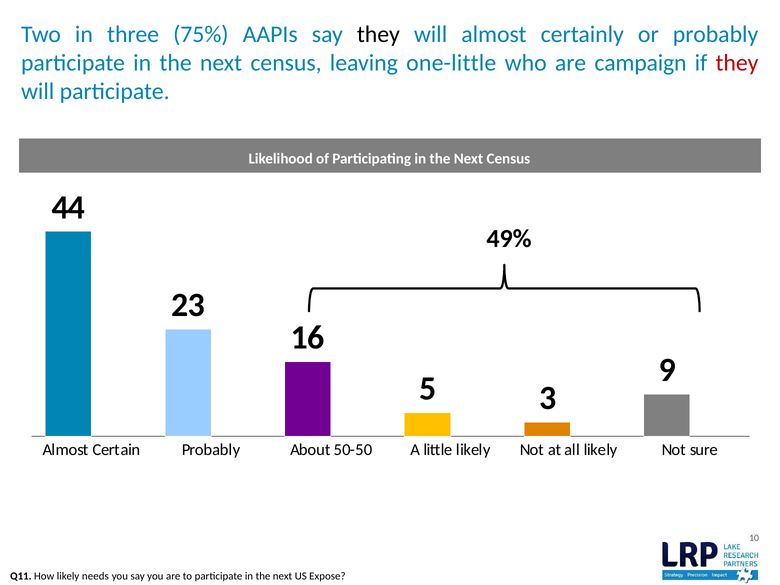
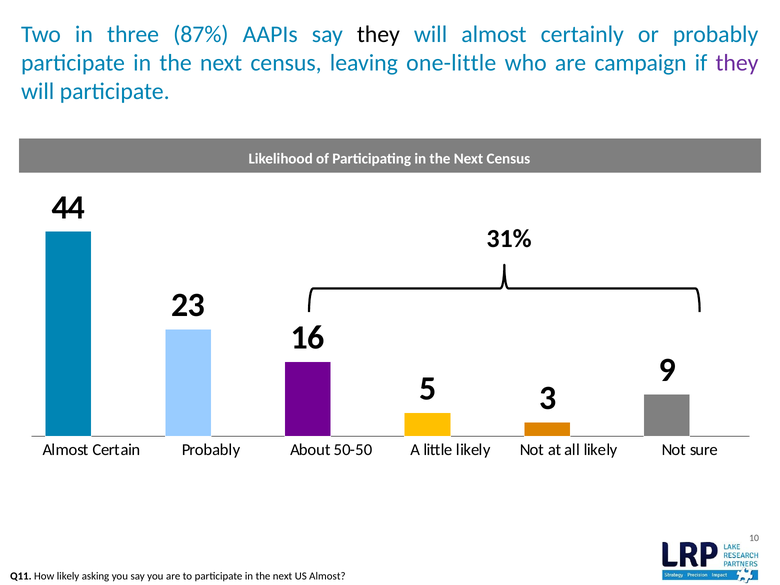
75%: 75% -> 87%
they at (737, 63) colour: red -> purple
49%: 49% -> 31%
needs: needs -> asking
US Expose: Expose -> Almost
